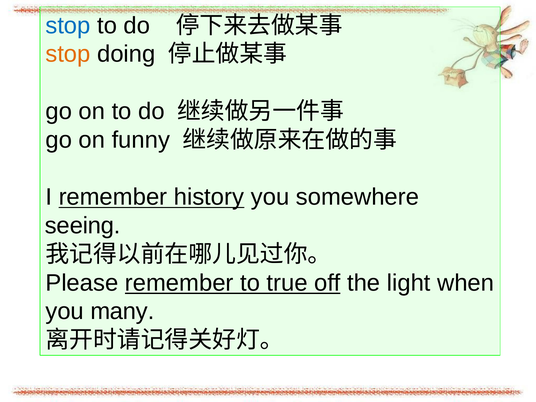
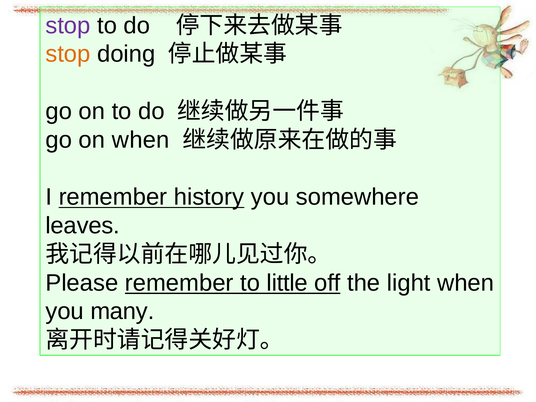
stop at (68, 26) colour: blue -> purple
on funny: funny -> when
seeing: seeing -> leaves
true: true -> little
